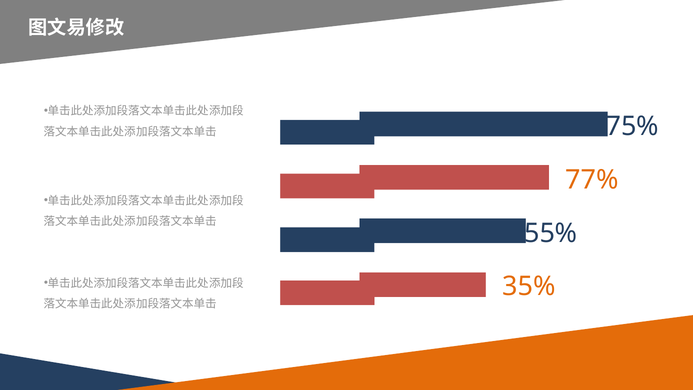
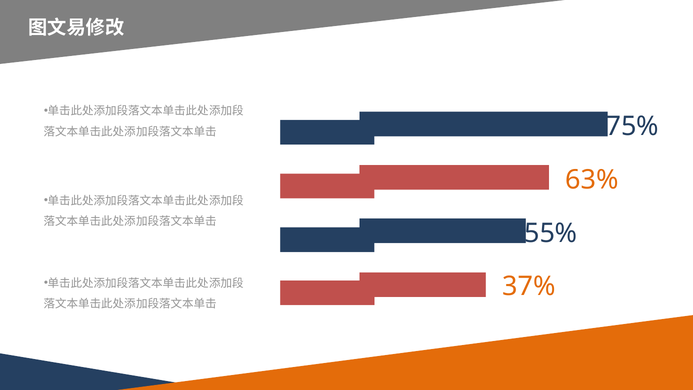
77%: 77% -> 63%
35%: 35% -> 37%
